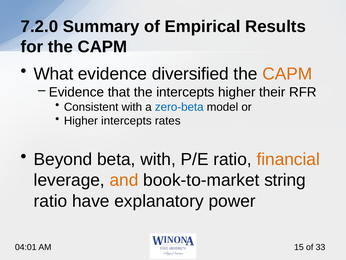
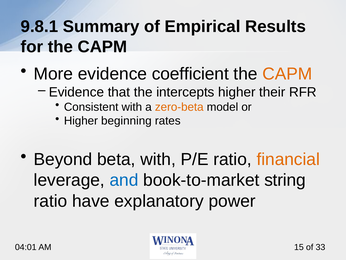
7.2.0: 7.2.0 -> 9.8.1
What: What -> More
diversified: diversified -> coefficient
zero-beta colour: blue -> orange
Higher intercepts: intercepts -> beginning
and colour: orange -> blue
